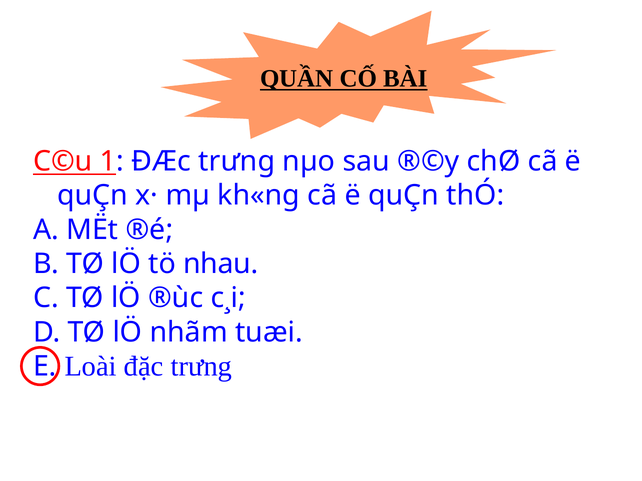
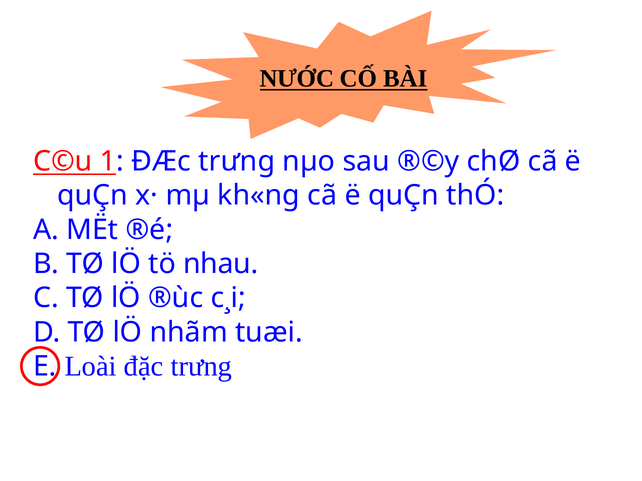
QUẦN: QUẦN -> NƯỚC
